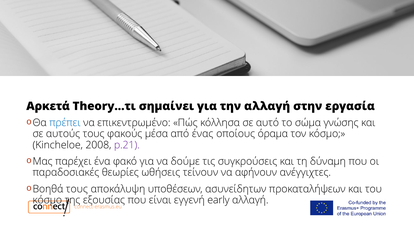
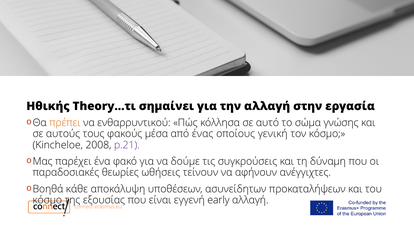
Αρκετά: Αρκετά -> Ηθικής
πρέπει colour: blue -> orange
επικεντρωμένο: επικεντρωμένο -> ενθαρρυντικού
όραμα: όραμα -> γενική
τους at (77, 189): τους -> κάθε
